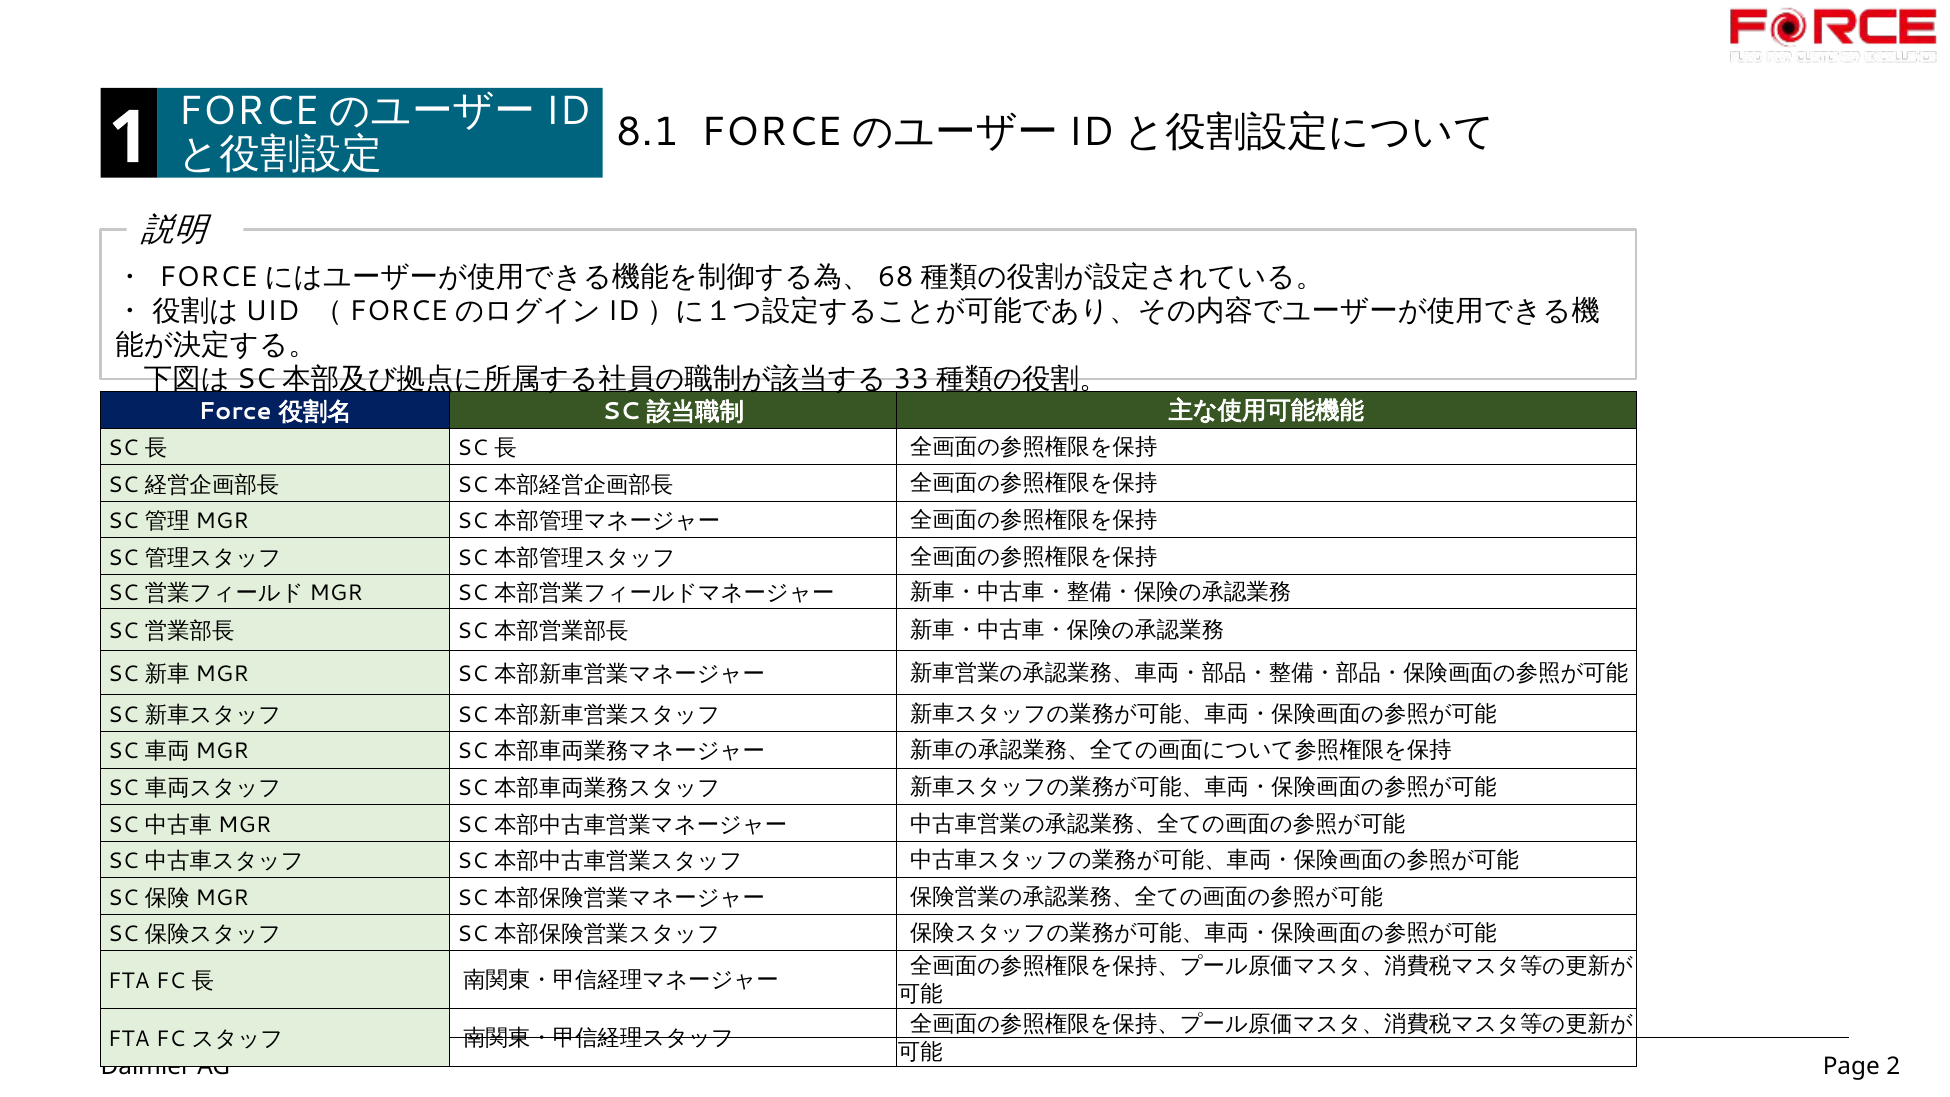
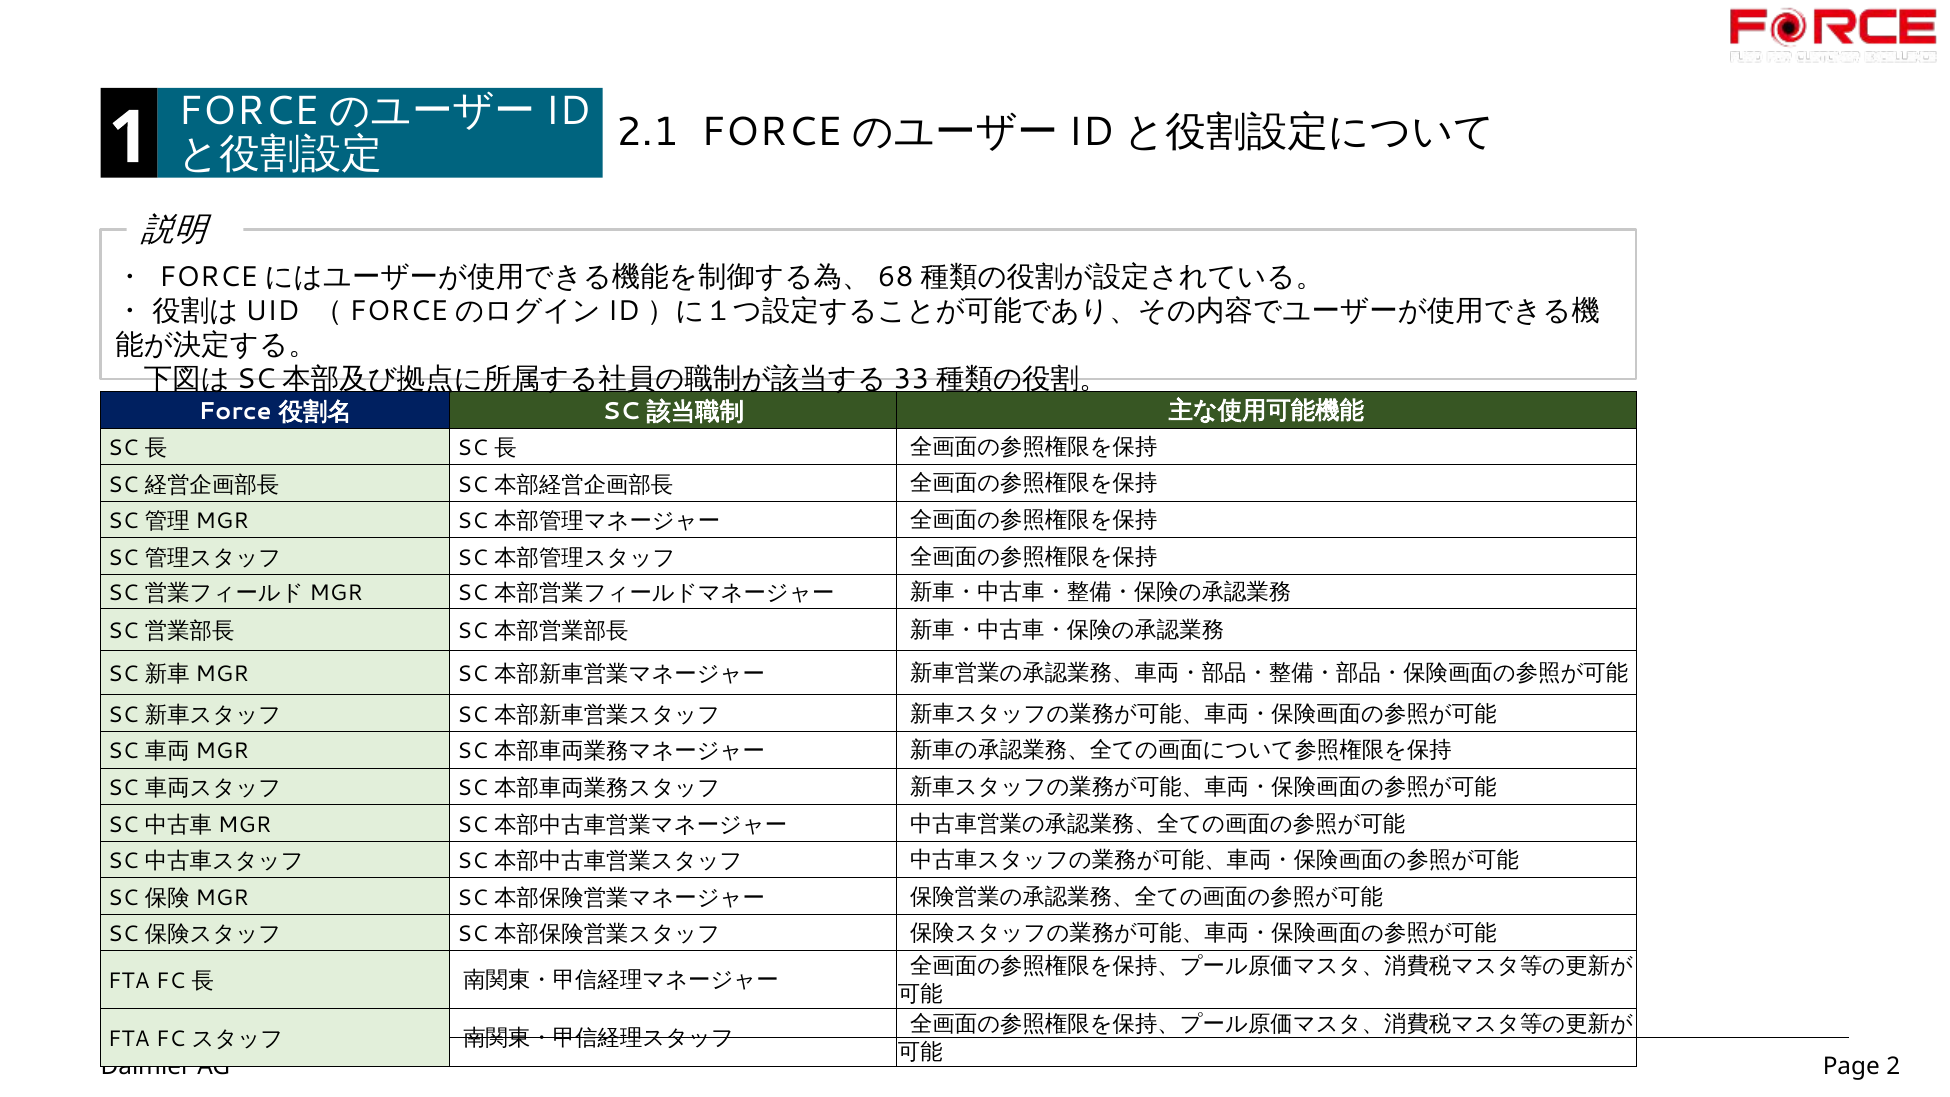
8.1: 8.1 -> 2.1
